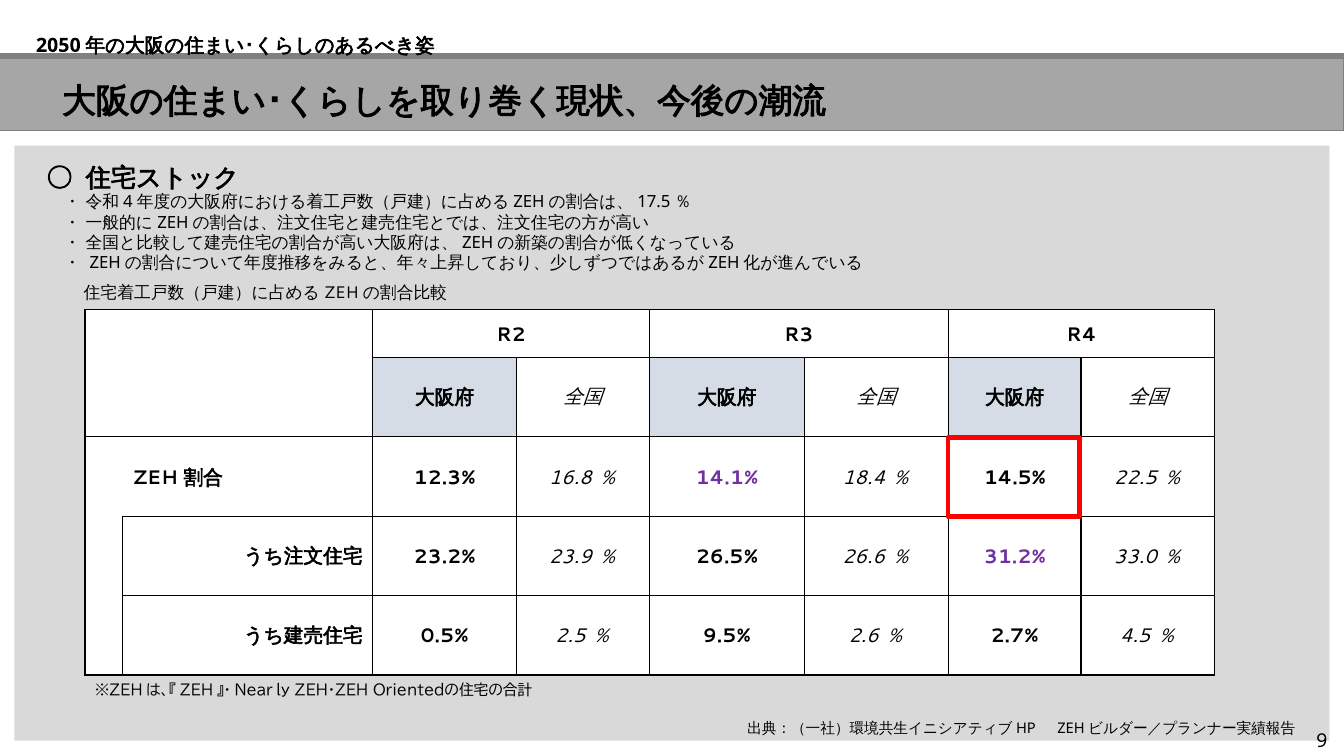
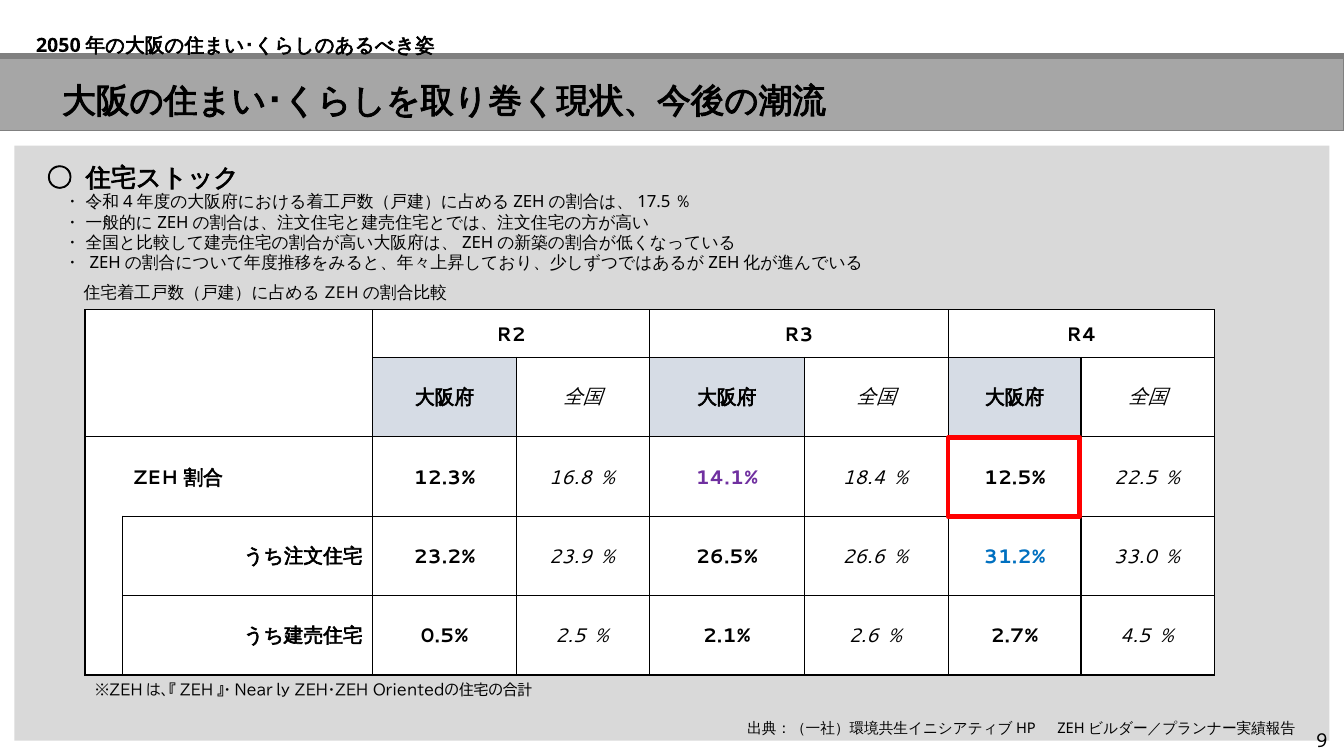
14.5%: 14.5% -> 12.5%
31.2% colour: purple -> blue
9.5%: 9.5% -> 2.1%
